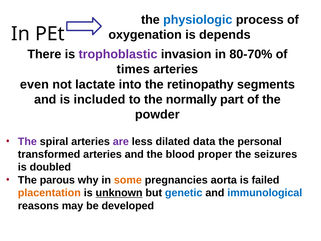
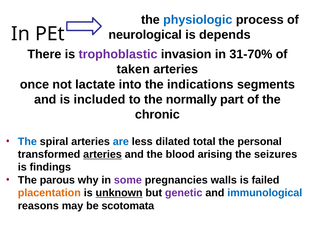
oxygenation: oxygenation -> neurological
80-70%: 80-70% -> 31-70%
times: times -> taken
even: even -> once
retinopathy: retinopathy -> indications
powder: powder -> chronic
The at (27, 141) colour: purple -> blue
are colour: purple -> blue
data: data -> total
arteries at (102, 154) underline: none -> present
proper: proper -> arising
doubled: doubled -> findings
some colour: orange -> purple
aorta: aorta -> walls
genetic colour: blue -> purple
developed: developed -> scotomata
